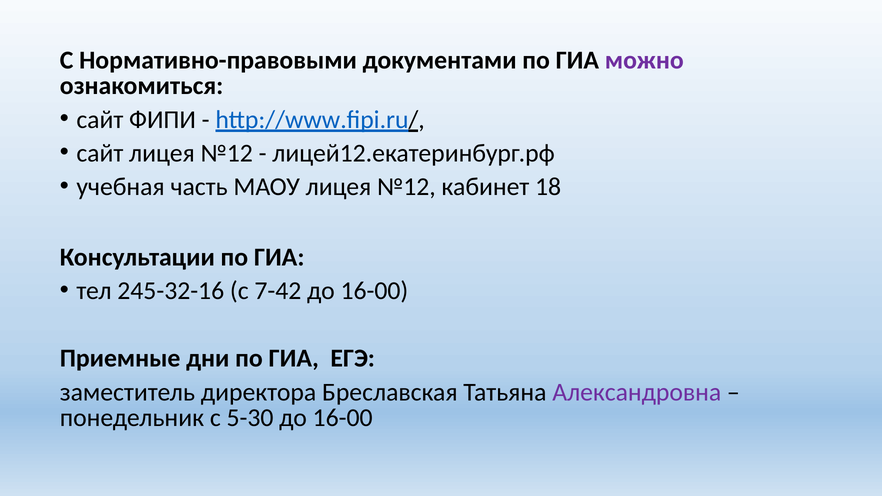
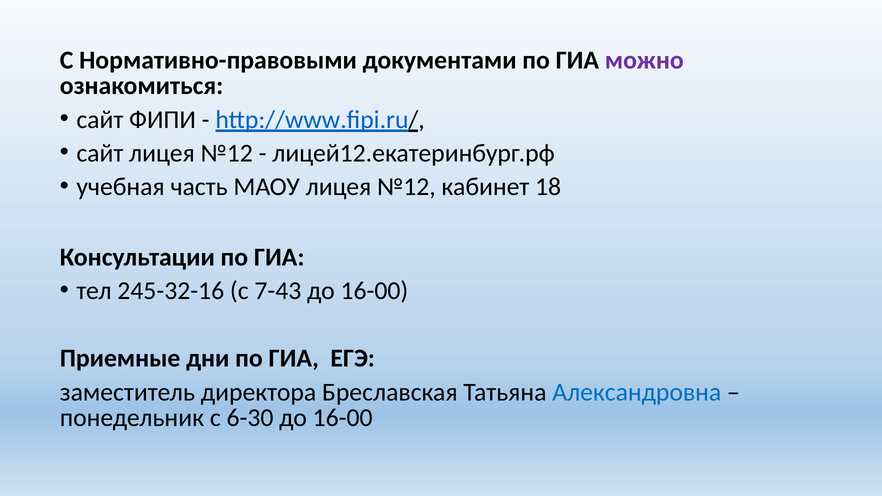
7-42: 7-42 -> 7-43
Александровна colour: purple -> blue
5-30: 5-30 -> 6-30
